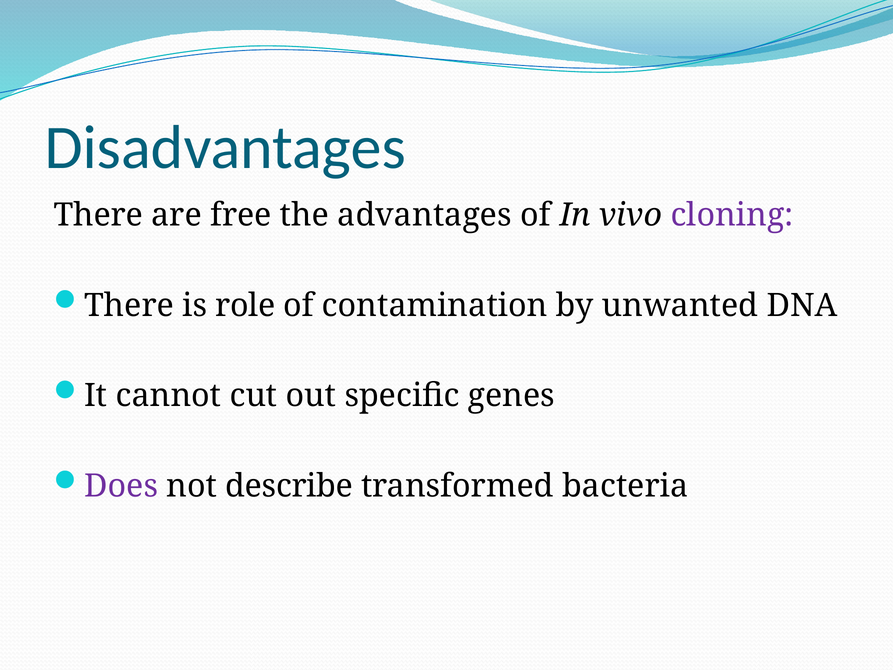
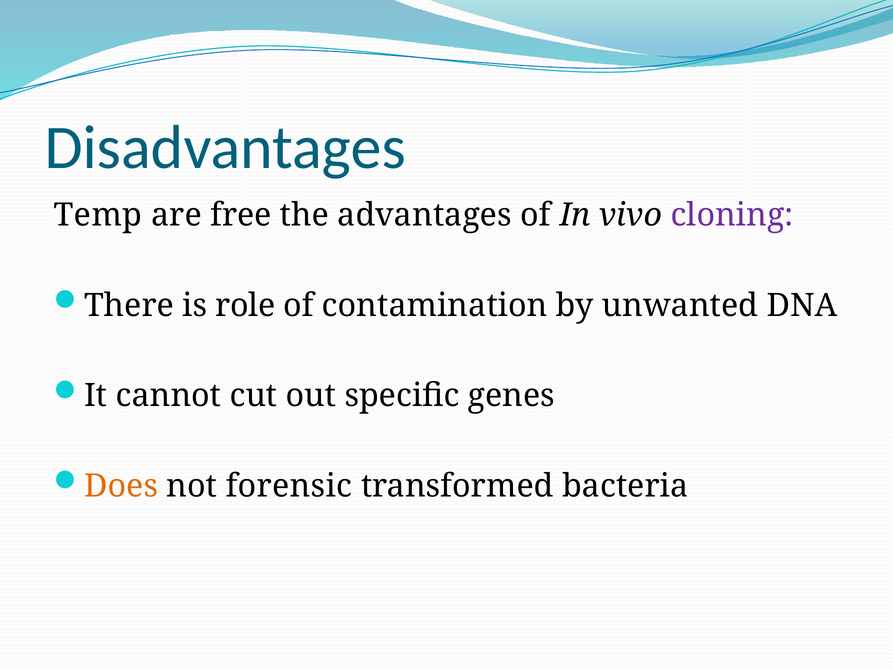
There at (98, 215): There -> Temp
Does colour: purple -> orange
describe: describe -> forensic
